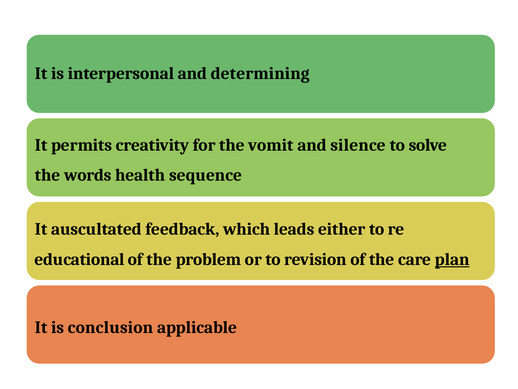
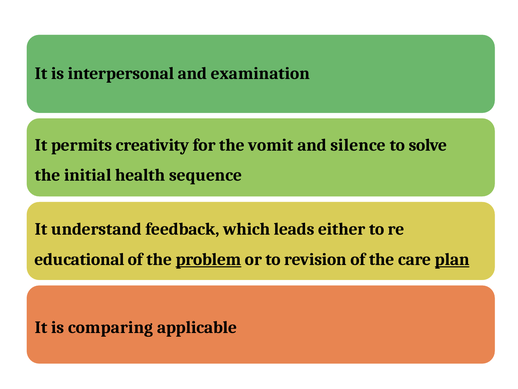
determining: determining -> examination
words: words -> initial
auscultated: auscultated -> understand
problem underline: none -> present
conclusion: conclusion -> comparing
